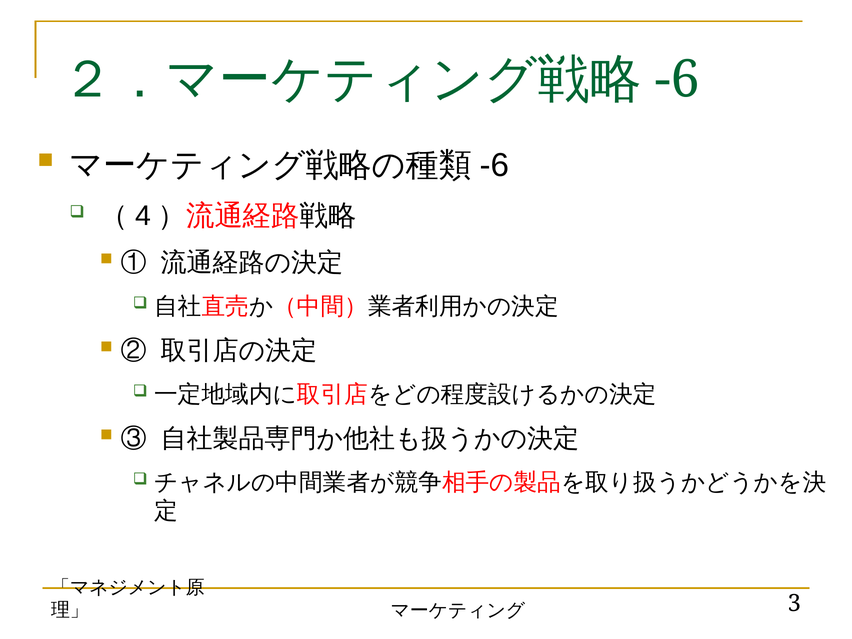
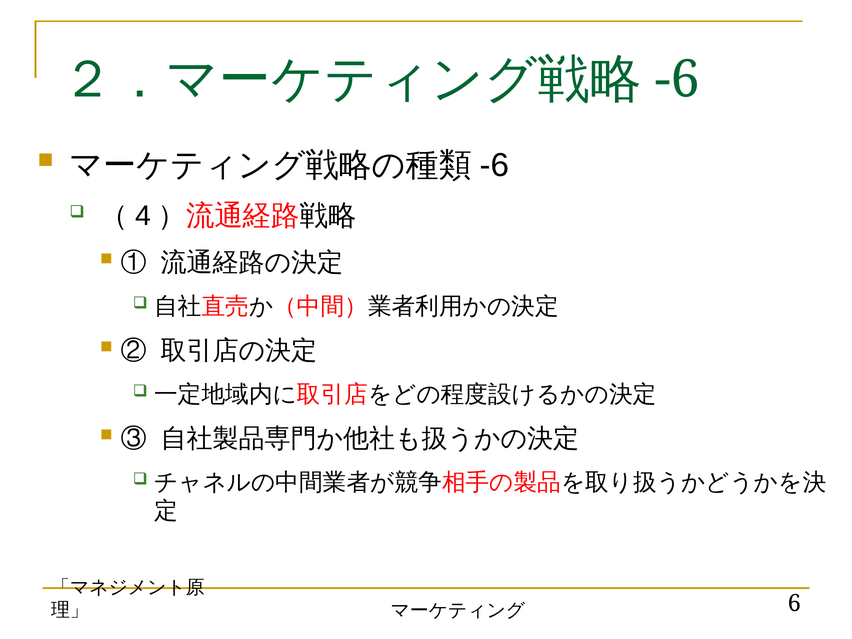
3: 3 -> 6
